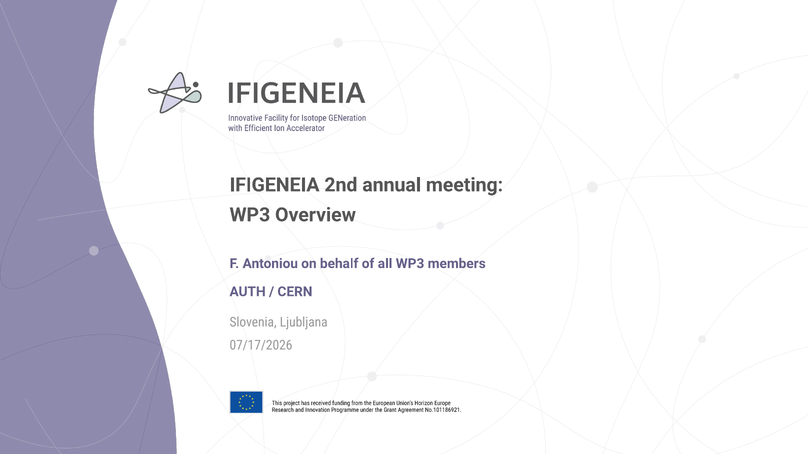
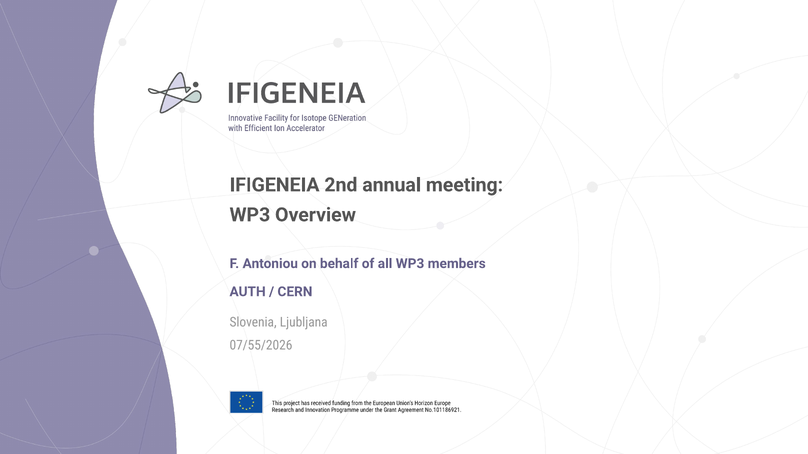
07/17/2026: 07/17/2026 -> 07/55/2026
